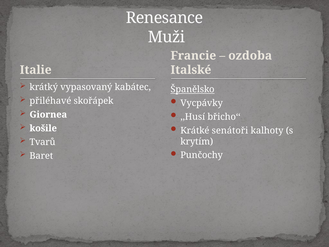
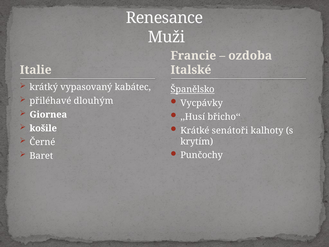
skořápek: skořápek -> dlouhým
Tvarů: Tvarů -> Černé
